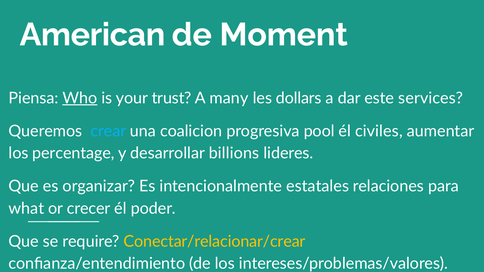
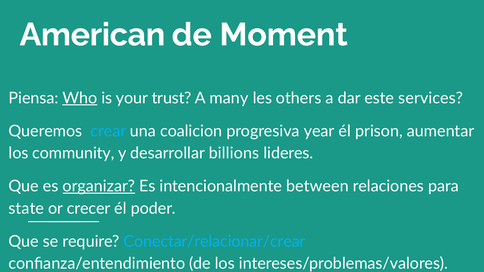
dollars: dollars -> others
pool: pool -> year
civiles: civiles -> prison
percentage: percentage -> community
organizar underline: none -> present
estatales: estatales -> between
what: what -> state
Conectar/relacionar/crear colour: yellow -> light blue
